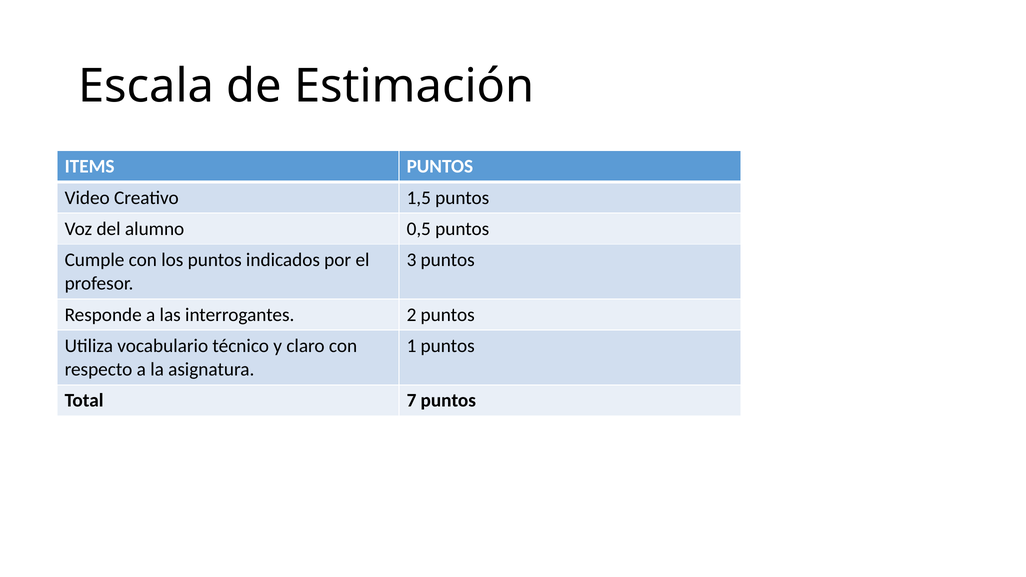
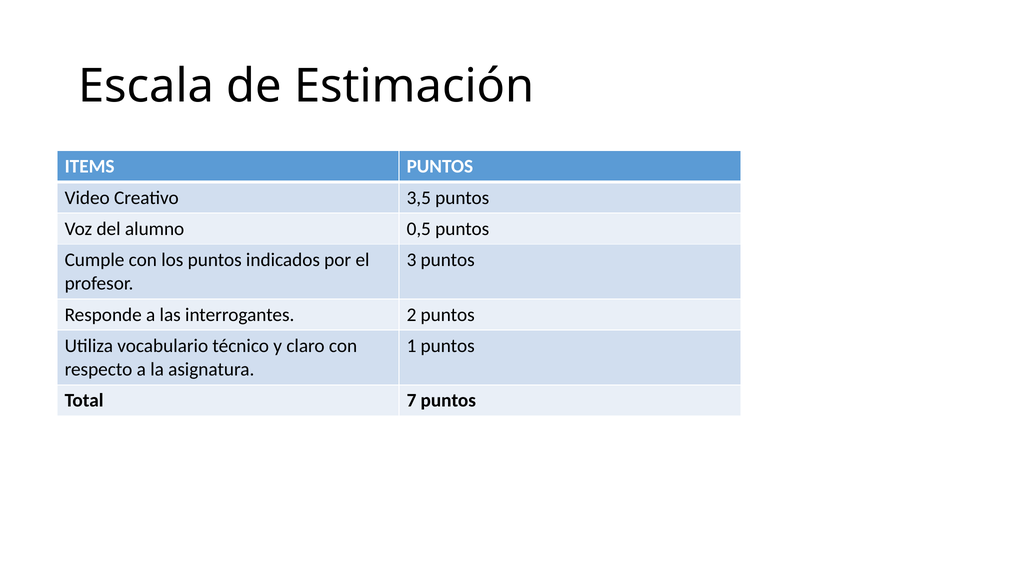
1,5: 1,5 -> 3,5
